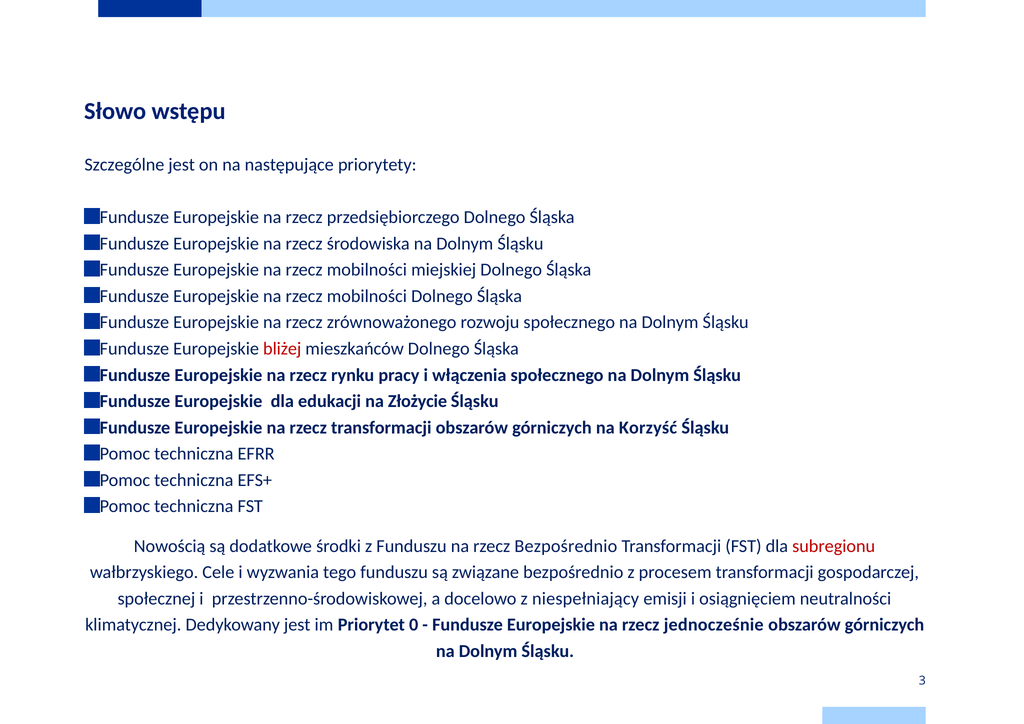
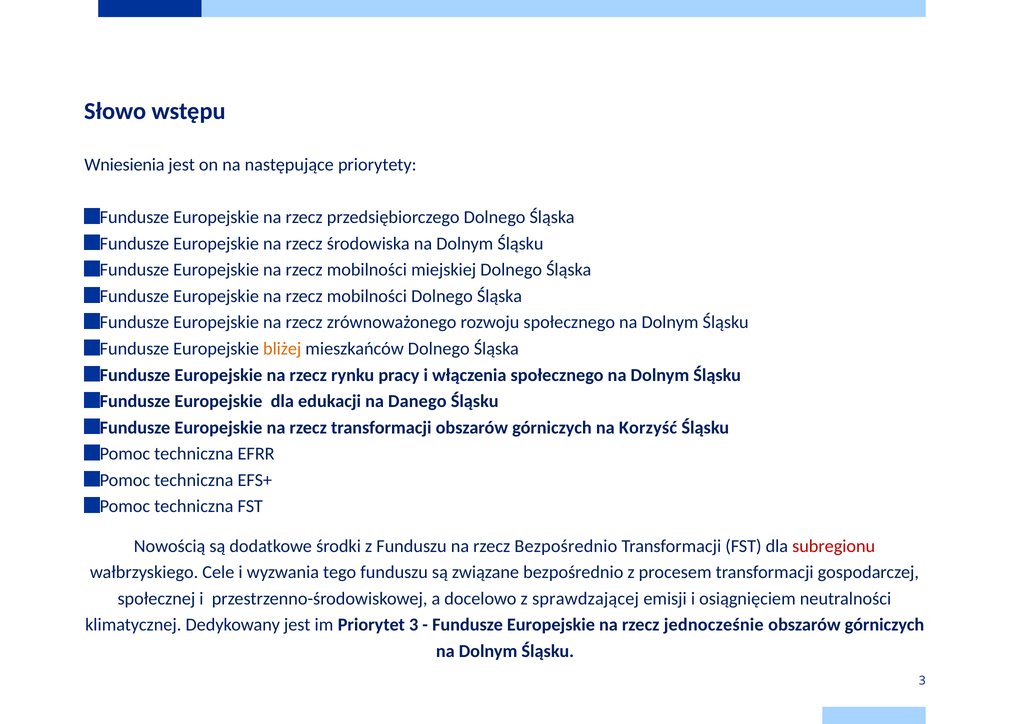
Szczególne: Szczególne -> Wniesienia
bliżej colour: red -> orange
Złożycie: Złożycie -> Danego
niespełniający: niespełniający -> sprawdzającej
Priorytet 0: 0 -> 3
